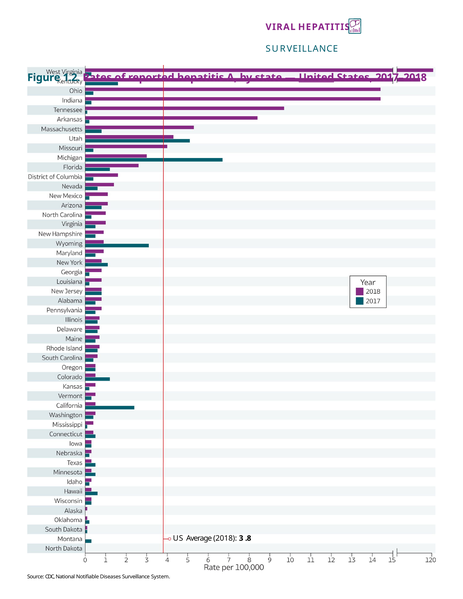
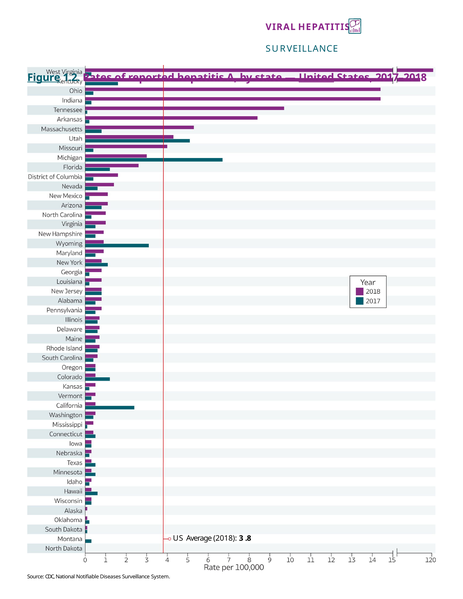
Figure underline: none -> present
